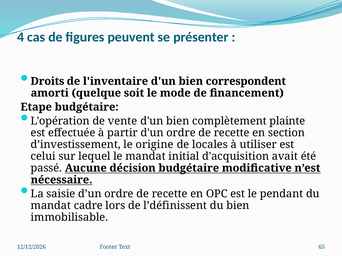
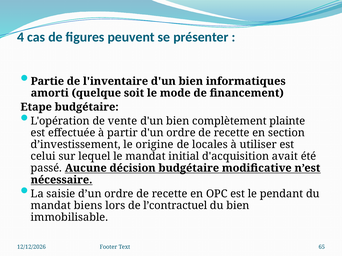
Droits: Droits -> Partie
correspondent: correspondent -> informatiques
cadre: cadre -> biens
l’définissent: l’définissent -> l’contractuel
